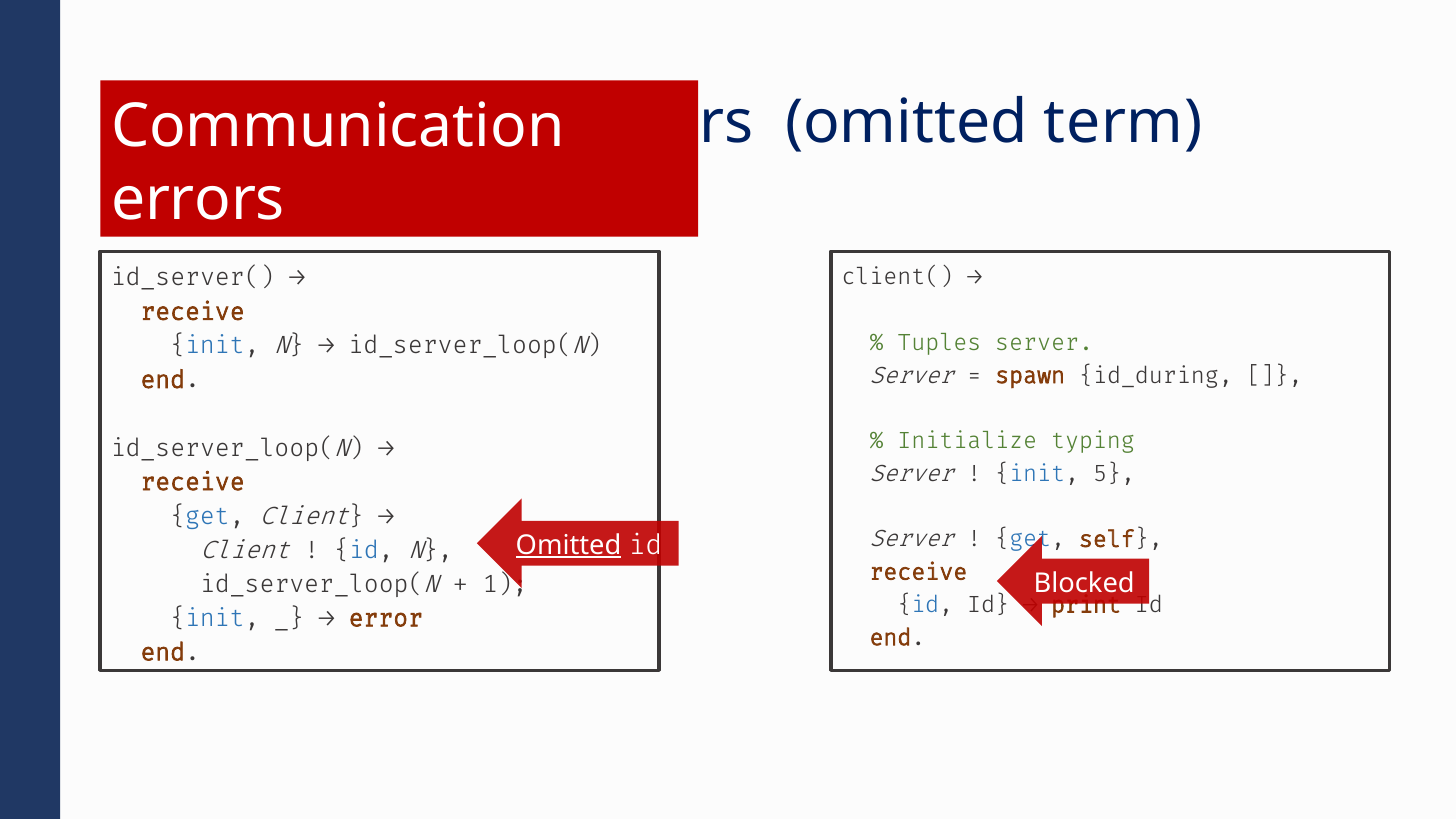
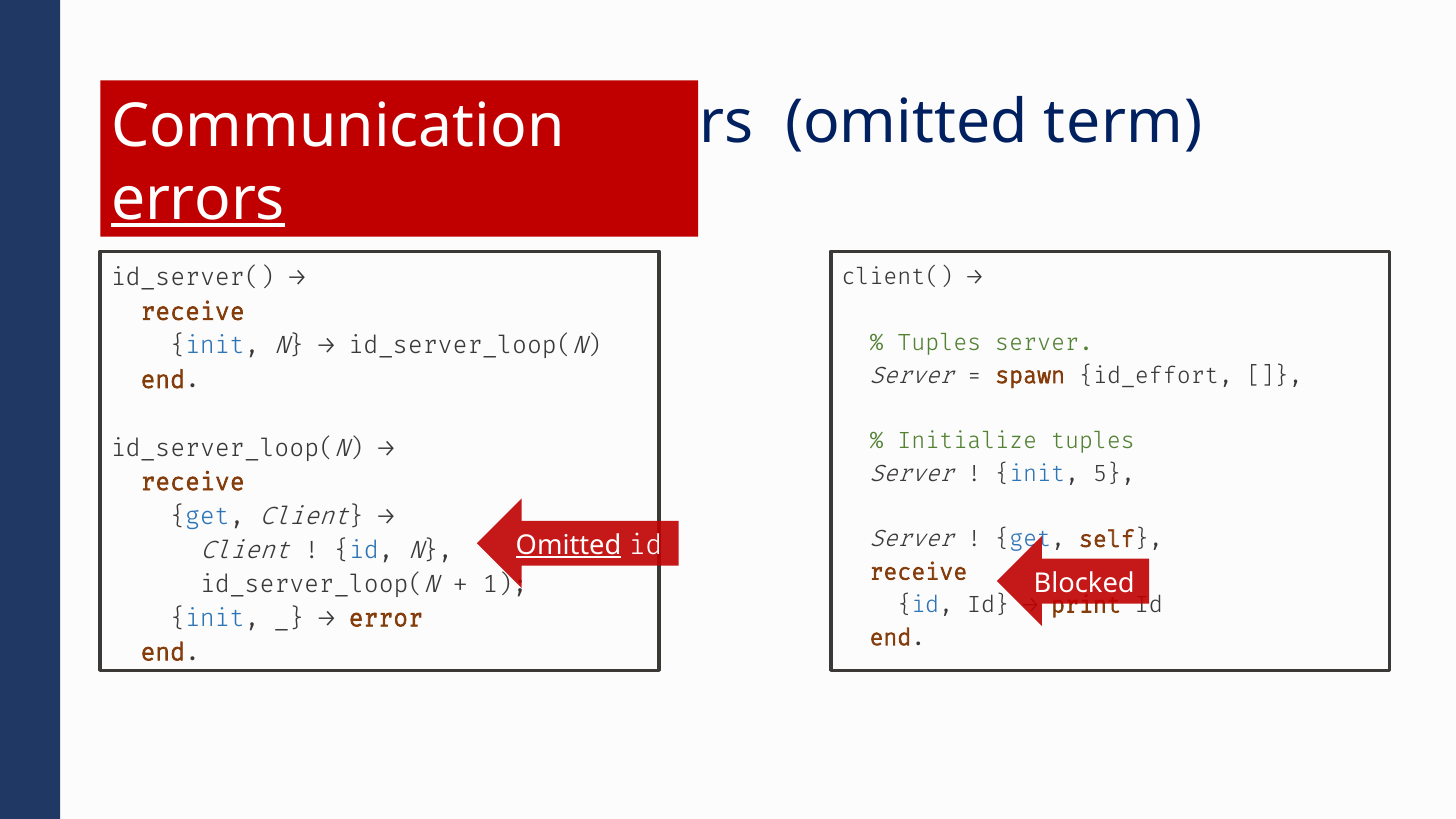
errors at (198, 199) underline: none -> present
id_during: id_during -> id_effort
Initialize typing: typing -> tuples
